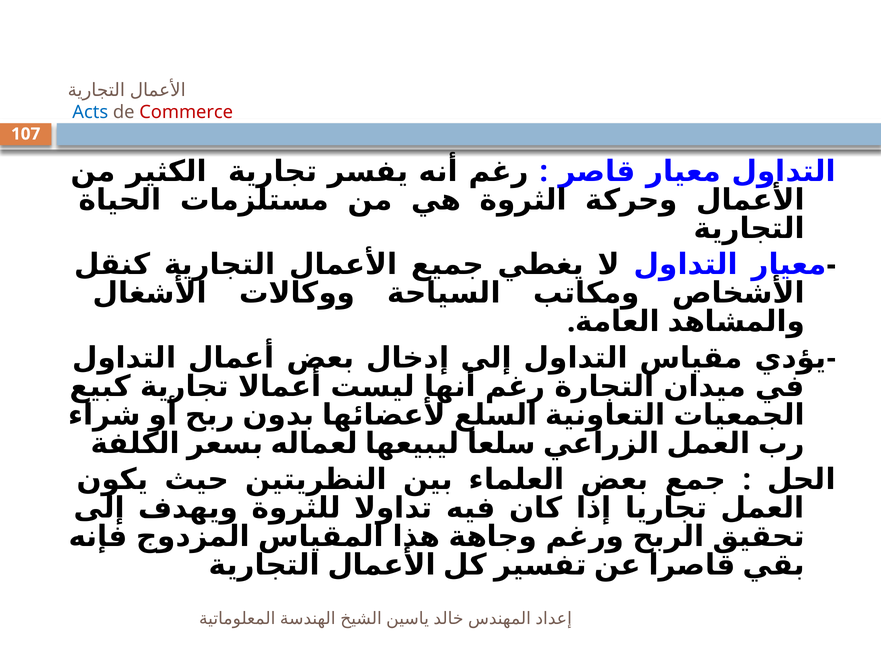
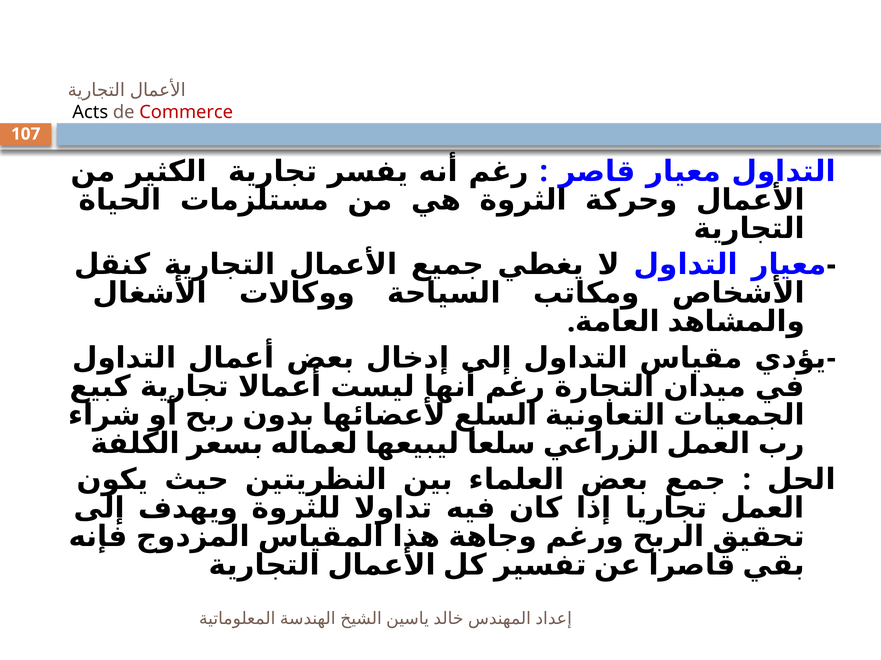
Acts colour: blue -> black
